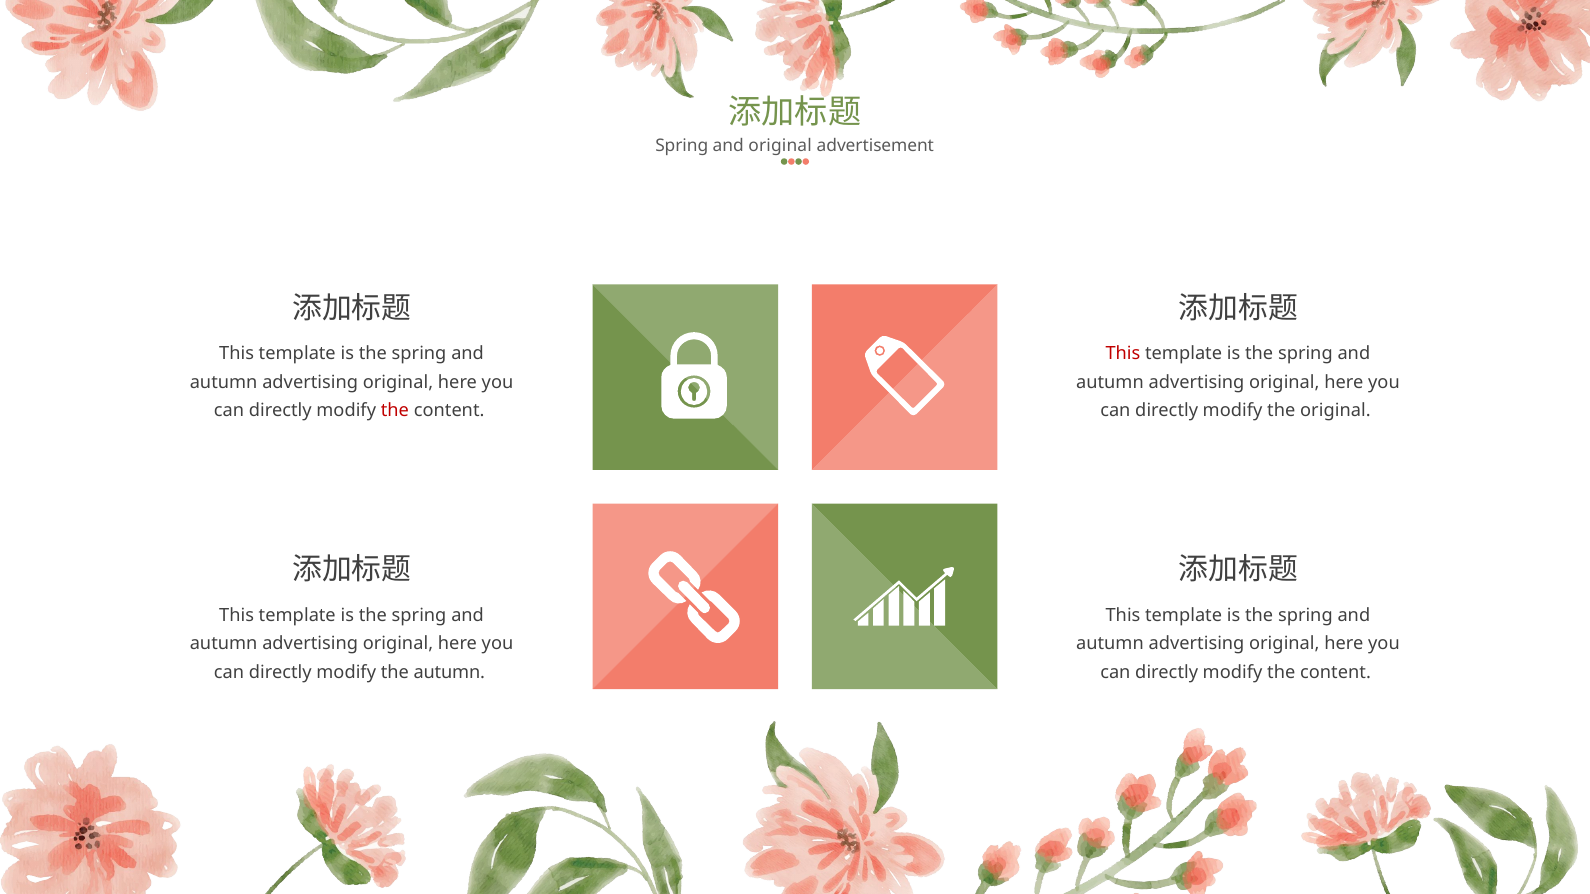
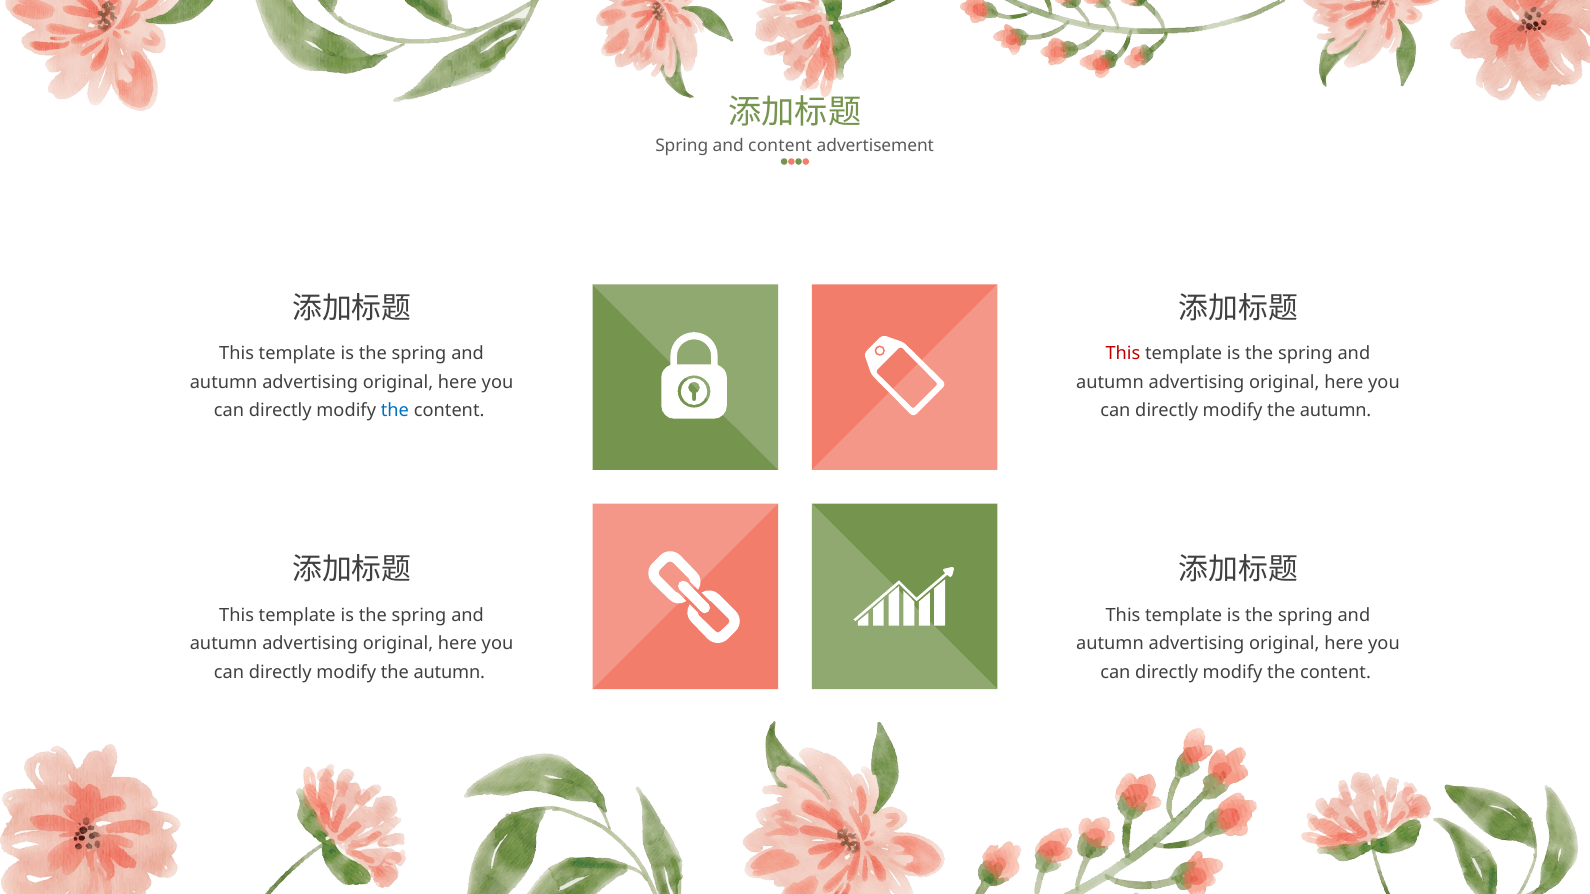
and original: original -> content
the at (395, 411) colour: red -> blue
original at (1336, 411): original -> autumn
